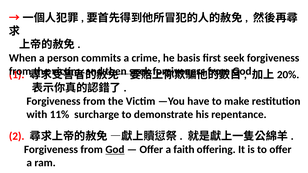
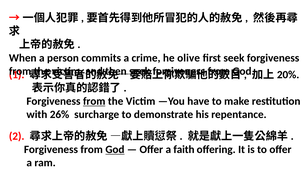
basis: basis -> olive
from at (94, 101) underline: none -> present
11%: 11% -> 26%
